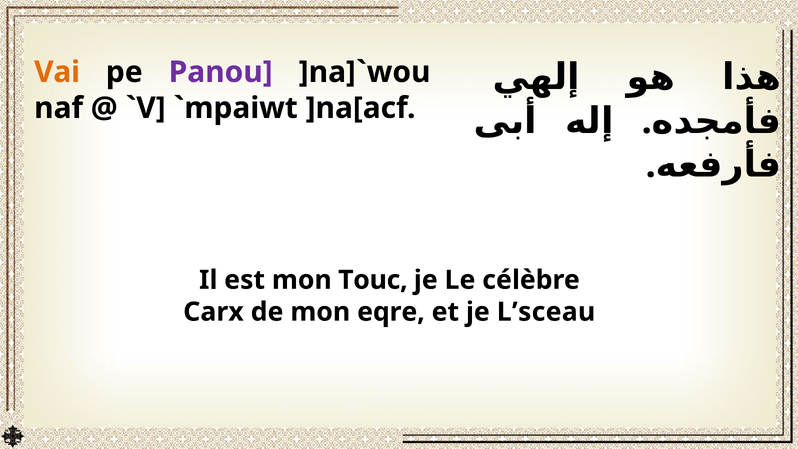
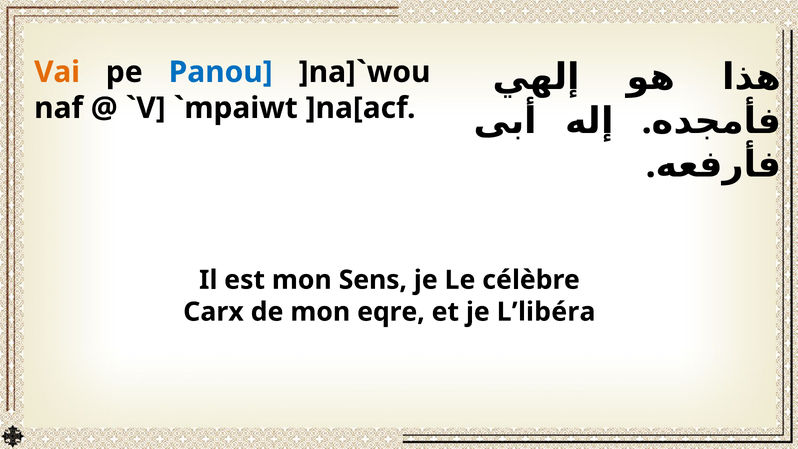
Panou colour: purple -> blue
Touc: Touc -> Sens
L’sceau: L’sceau -> L’libéra
